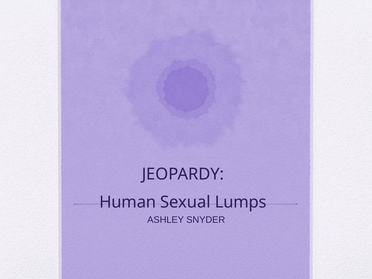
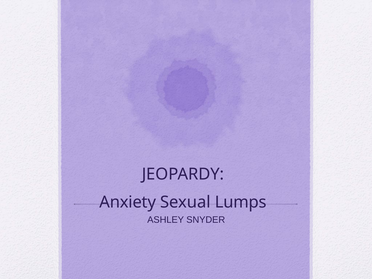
Human: Human -> Anxiety
